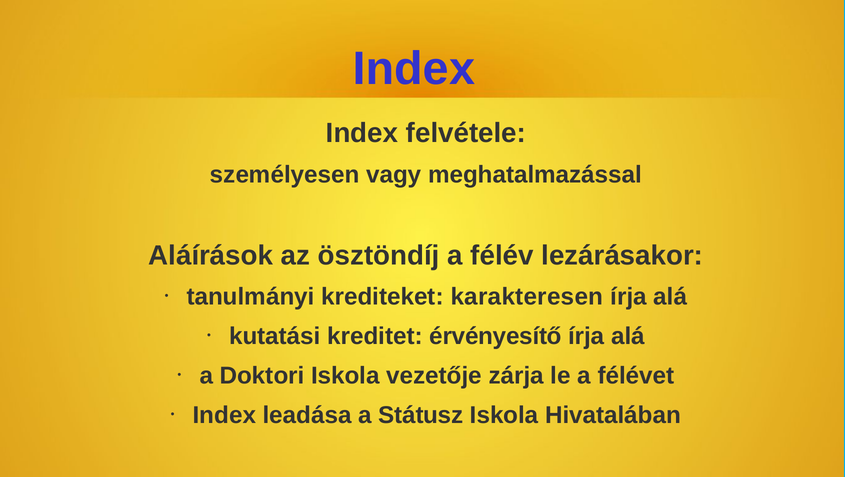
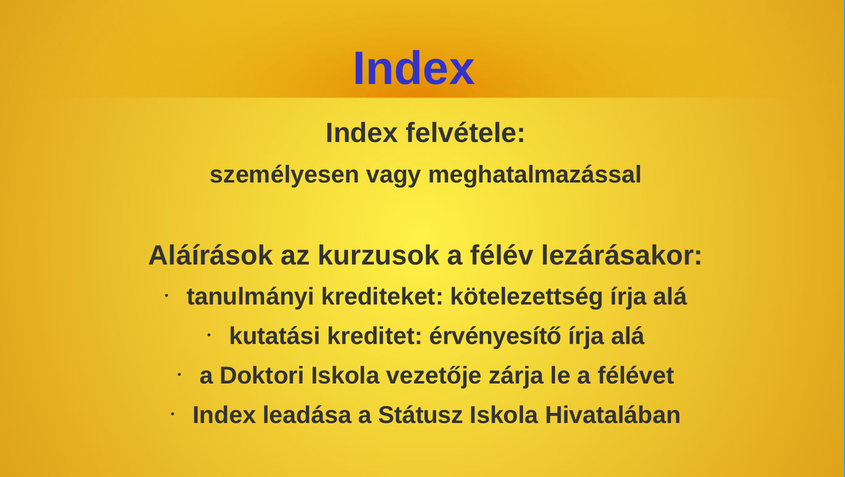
ösztöndíj: ösztöndíj -> kurzusok
karakteresen: karakteresen -> kötelezettség
